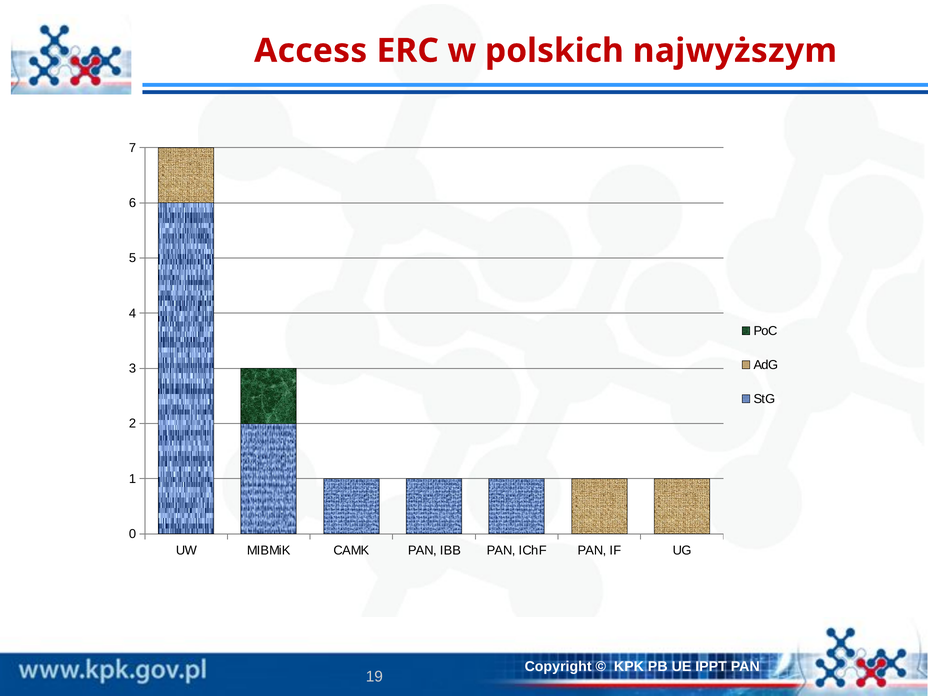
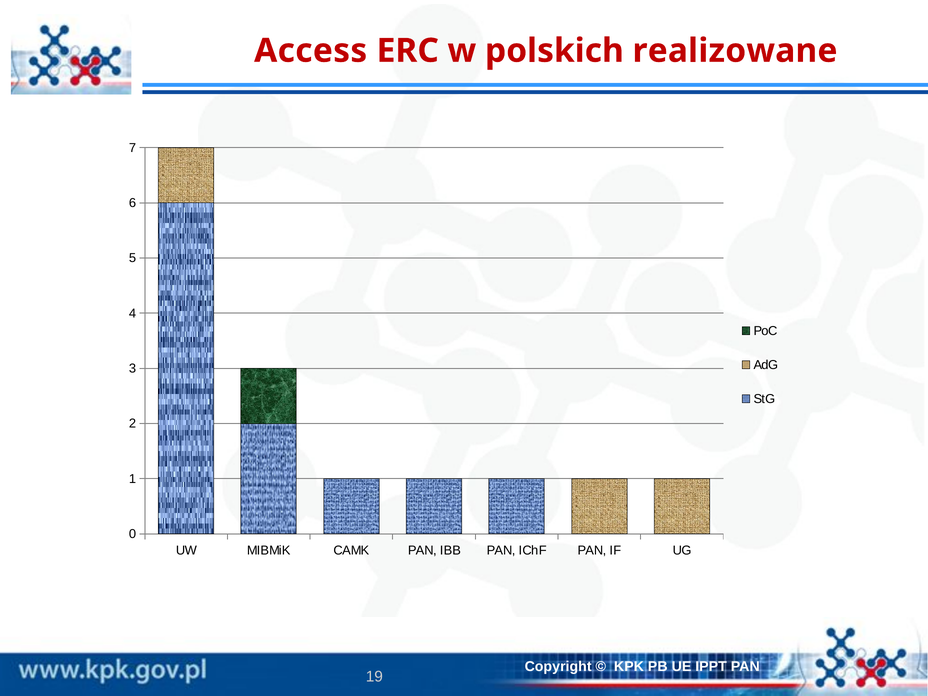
najwyższym: najwyższym -> realizowane
